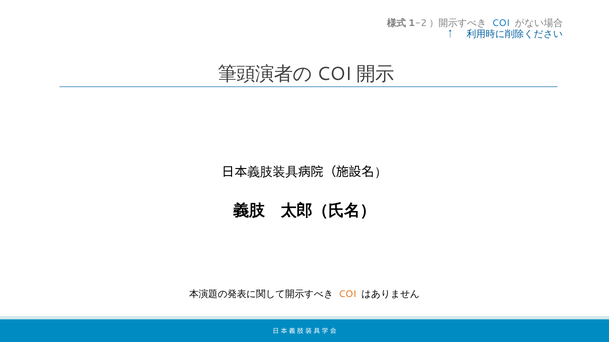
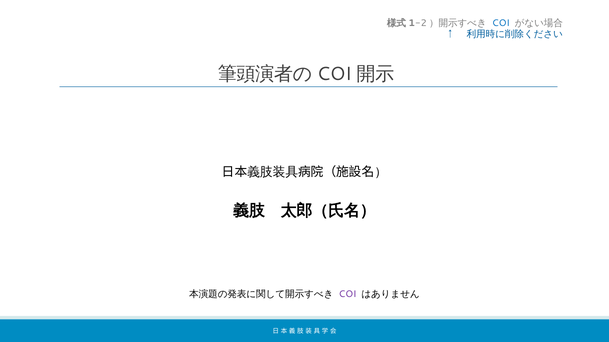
COI at (348, 294) colour: orange -> purple
